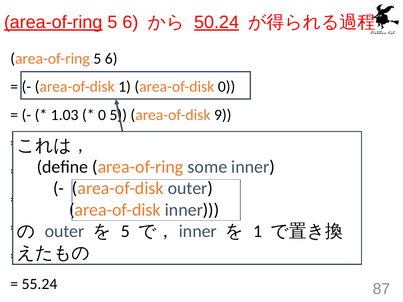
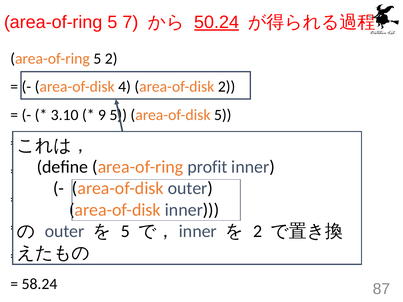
area-of-ring at (53, 22) underline: present -> none
6 at (130, 22): 6 -> 7
6 at (111, 59): 6 -> 2
area-of-disk 1: 1 -> 4
area-of-disk 0: 0 -> 2
1.03: 1.03 -> 3.10
0 at (102, 115): 0 -> 9
area-of-disk 9: 9 -> 5
some: some -> profit
1 at (258, 232): 1 -> 2
55.24: 55.24 -> 58.24
